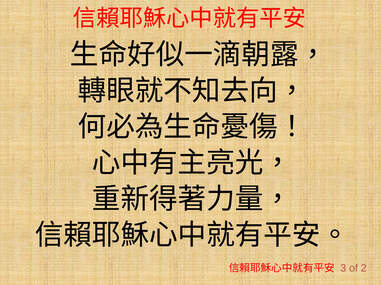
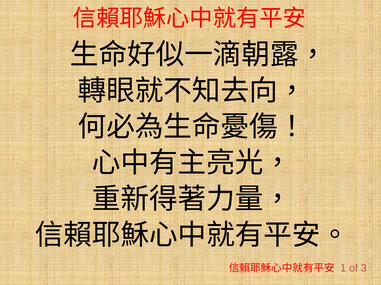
3: 3 -> 1
2: 2 -> 3
